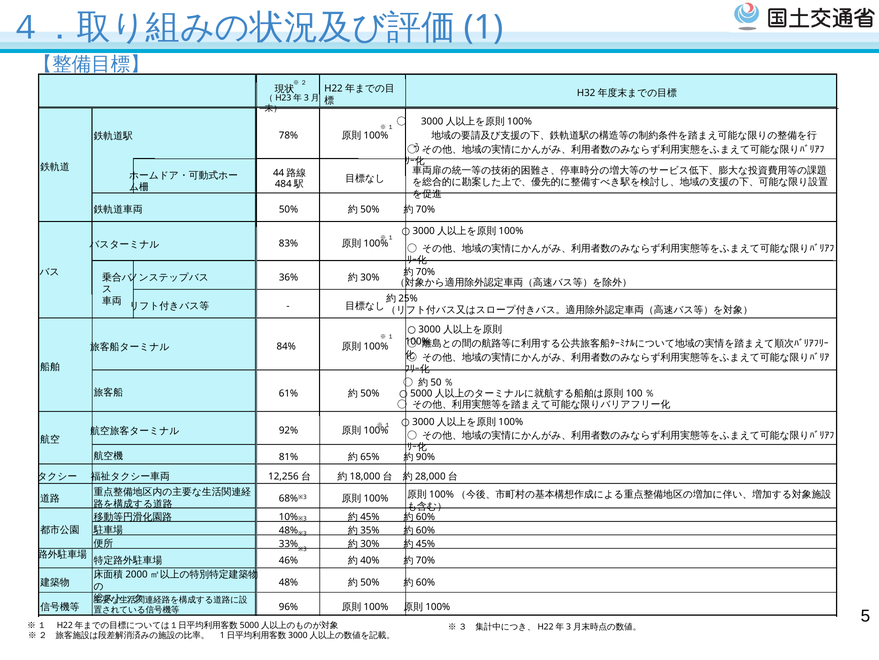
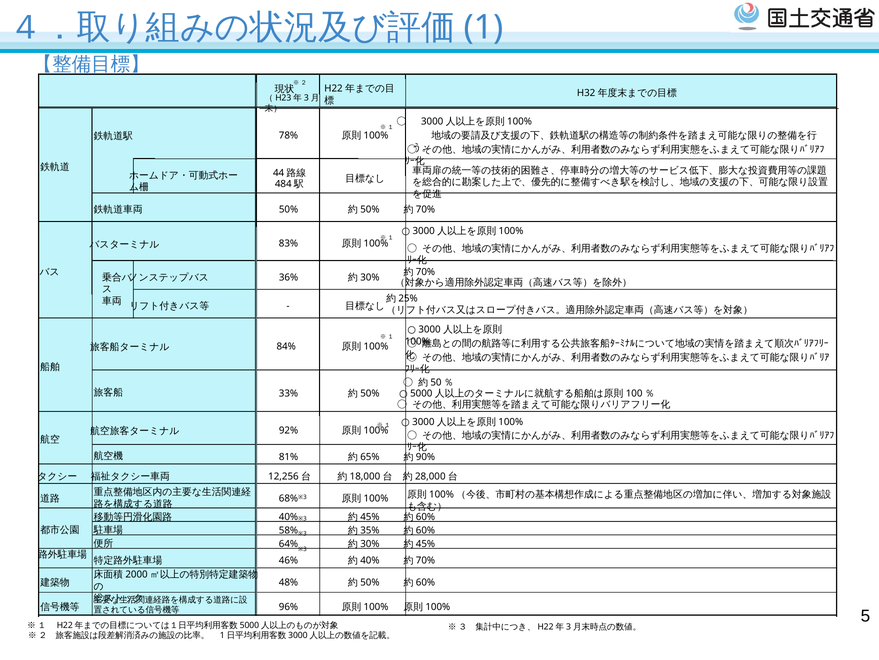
61%: 61% -> 33%
10%: 10% -> 40%
48% at (288, 530): 48% -> 58%
33%: 33% -> 64%
